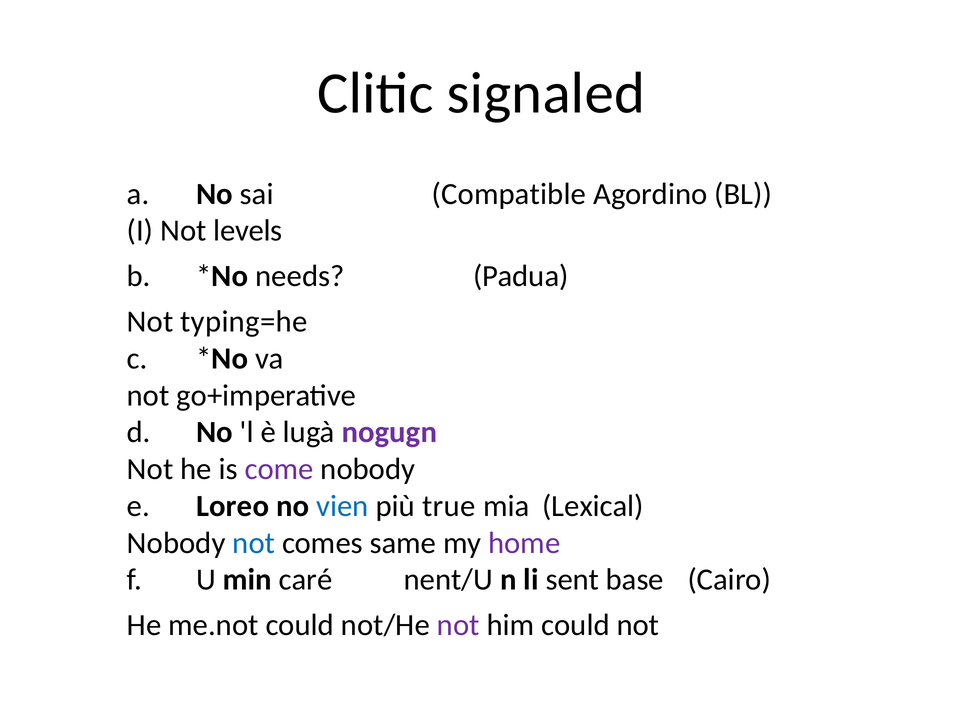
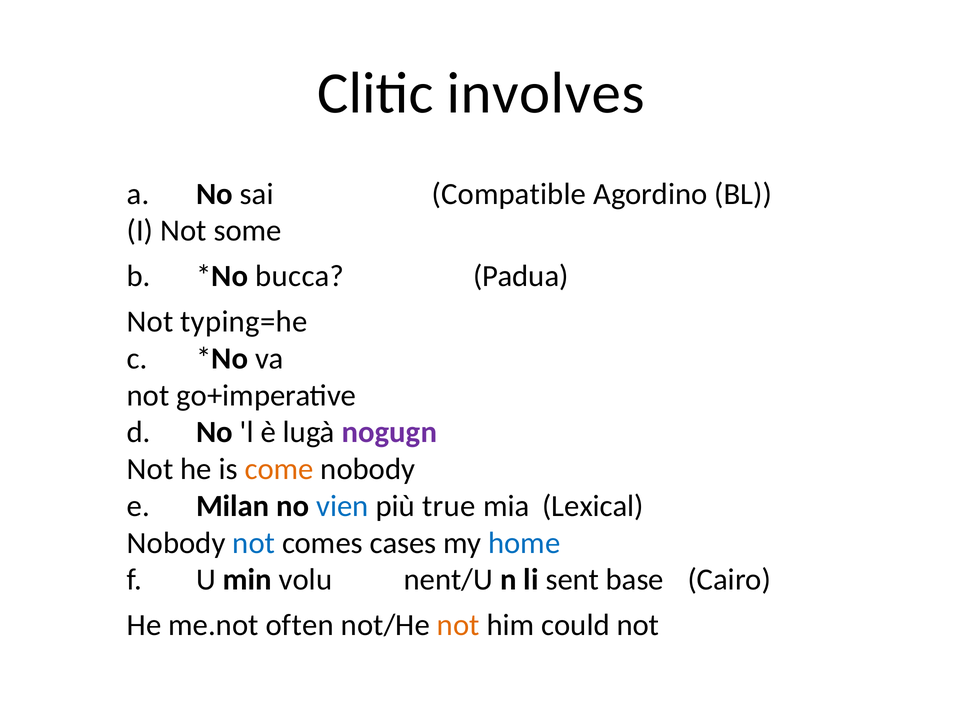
signaled: signaled -> involves
levels: levels -> some
needs: needs -> bucca
come colour: purple -> orange
Loreo: Loreo -> Milan
same: same -> cases
home colour: purple -> blue
caré: caré -> volu
me.not could: could -> often
not at (458, 625) colour: purple -> orange
